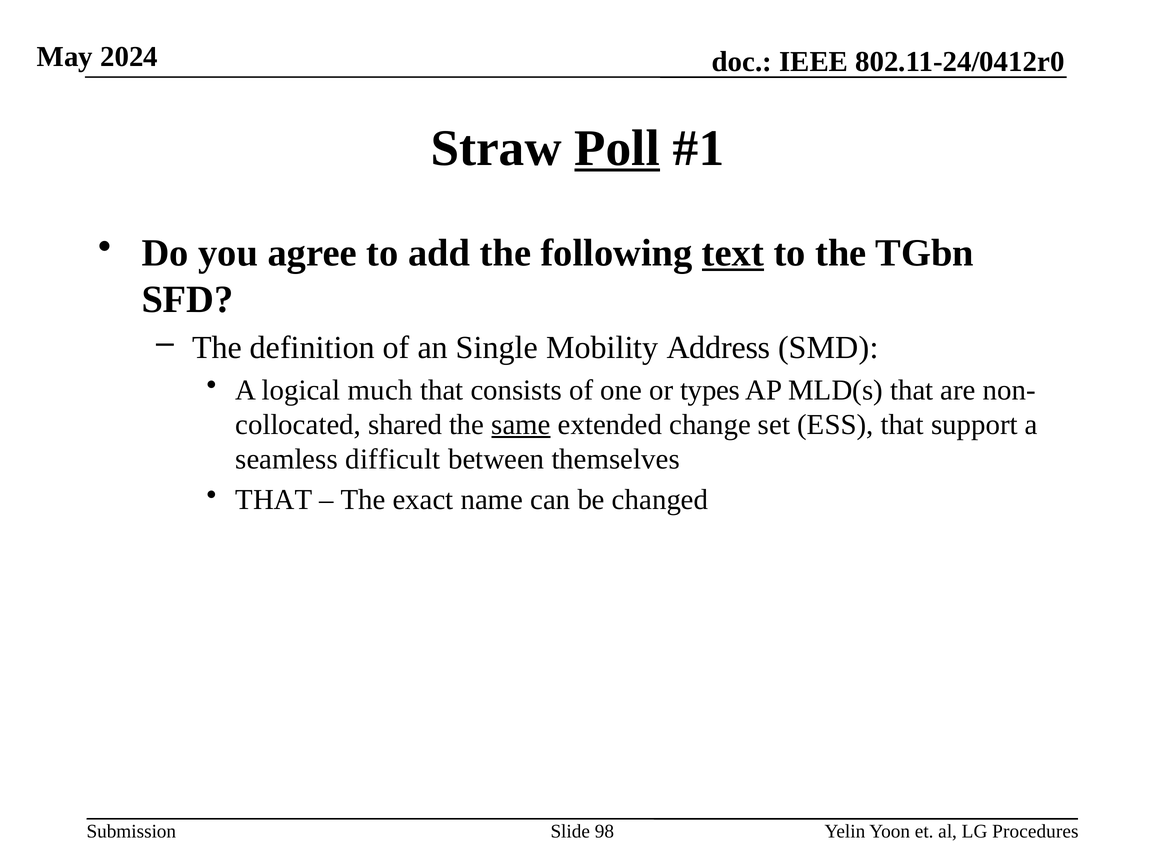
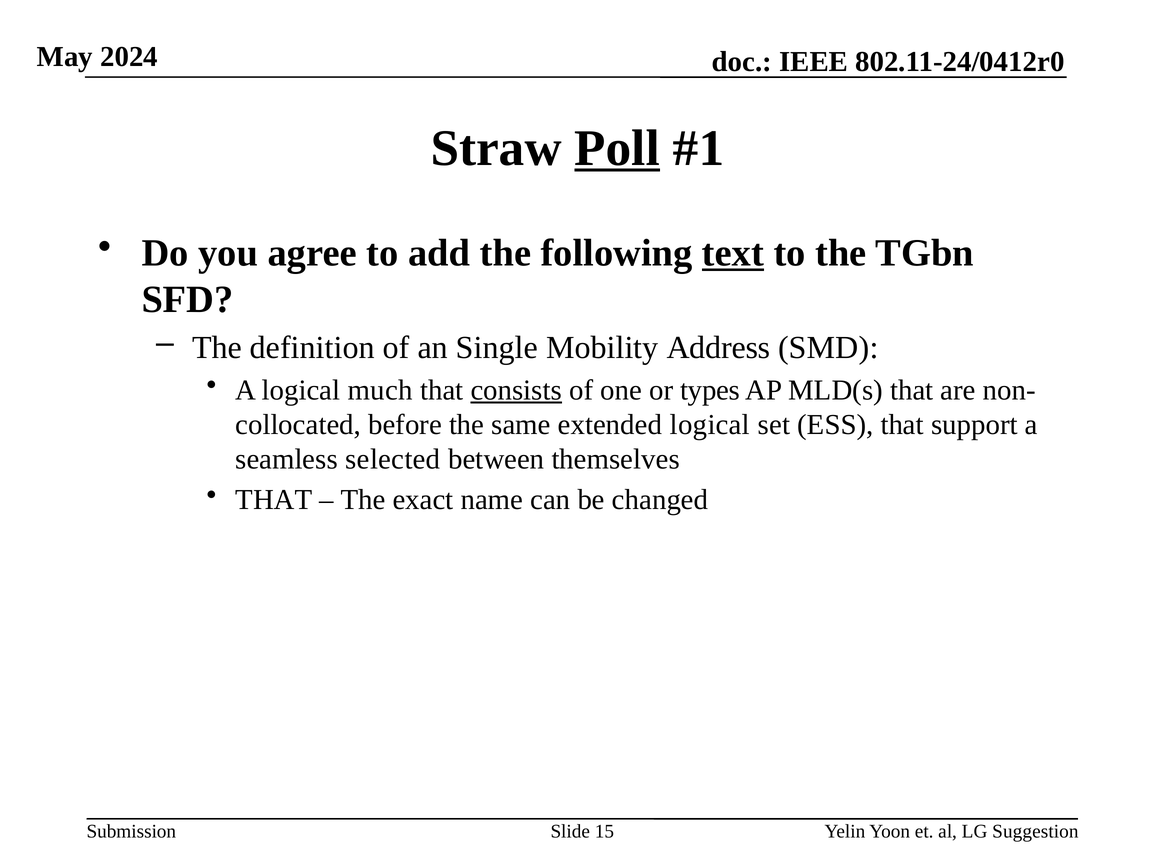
consists underline: none -> present
shared: shared -> before
same underline: present -> none
extended change: change -> logical
difficult: difficult -> selected
98: 98 -> 15
Procedures: Procedures -> Suggestion
